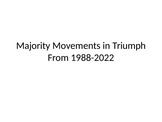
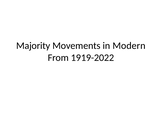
Triumph: Triumph -> Modern
1988-2022: 1988-2022 -> 1919-2022
